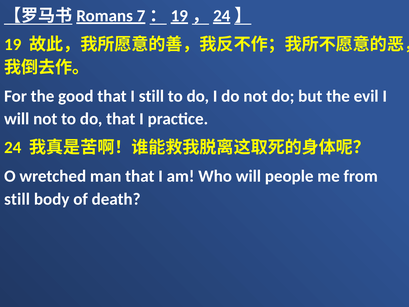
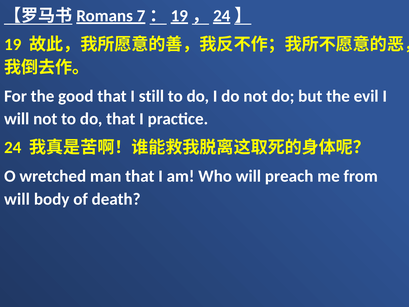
people: people -> preach
still at (17, 199): still -> will
